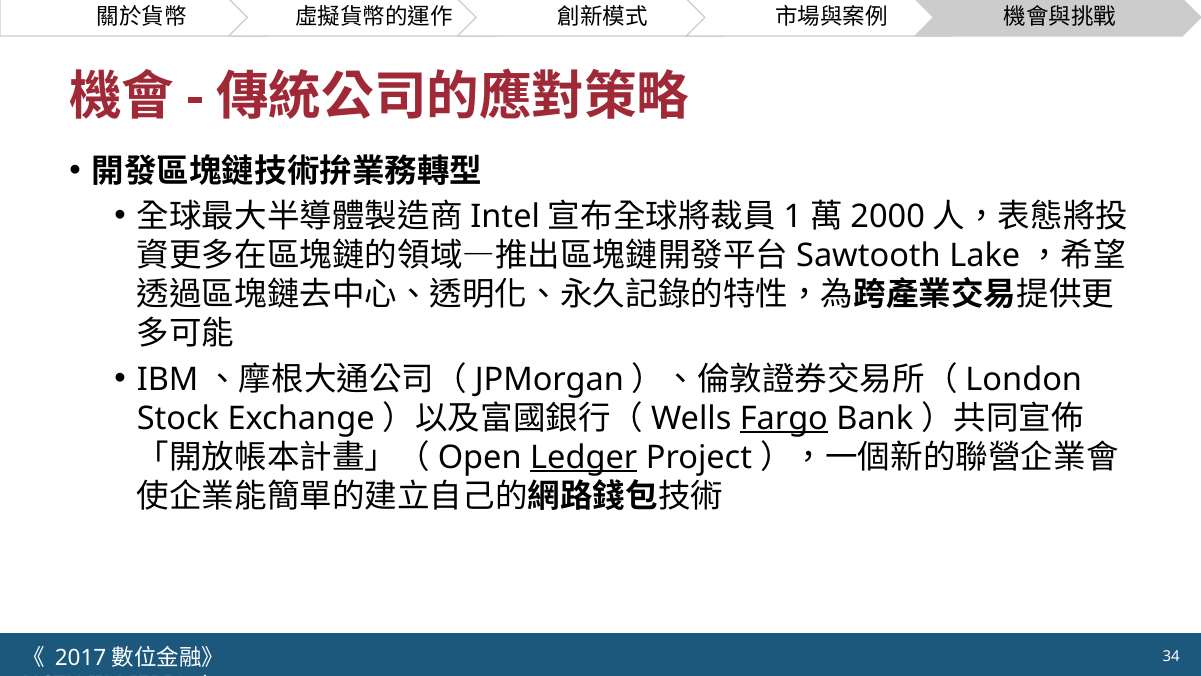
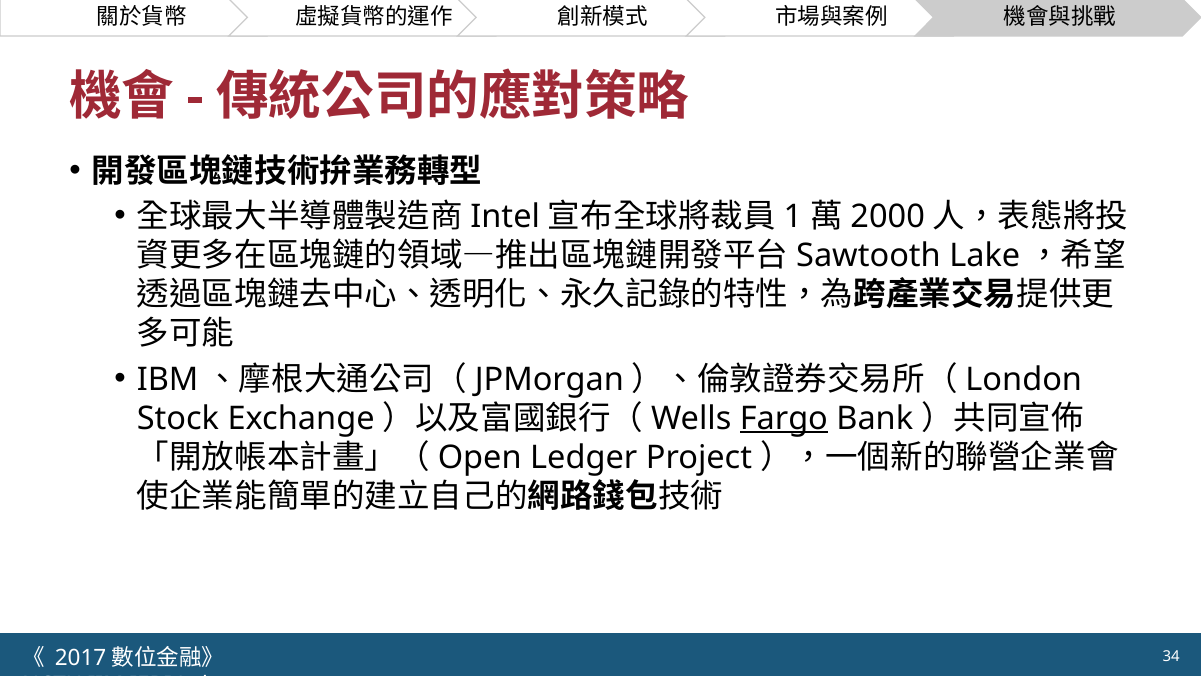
Ledger underline: present -> none
